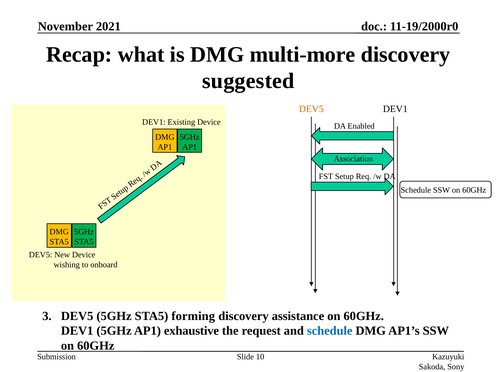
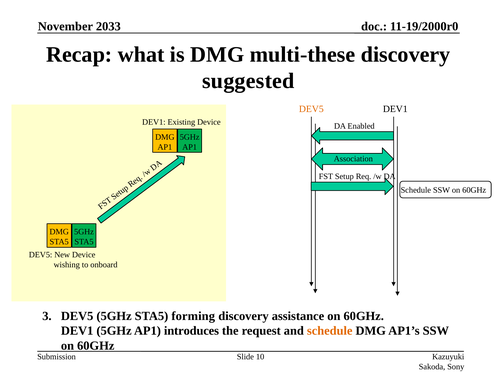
2021: 2021 -> 2033
multi-more: multi-more -> multi-these
exhaustive: exhaustive -> introduces
schedule at (330, 332) colour: blue -> orange
